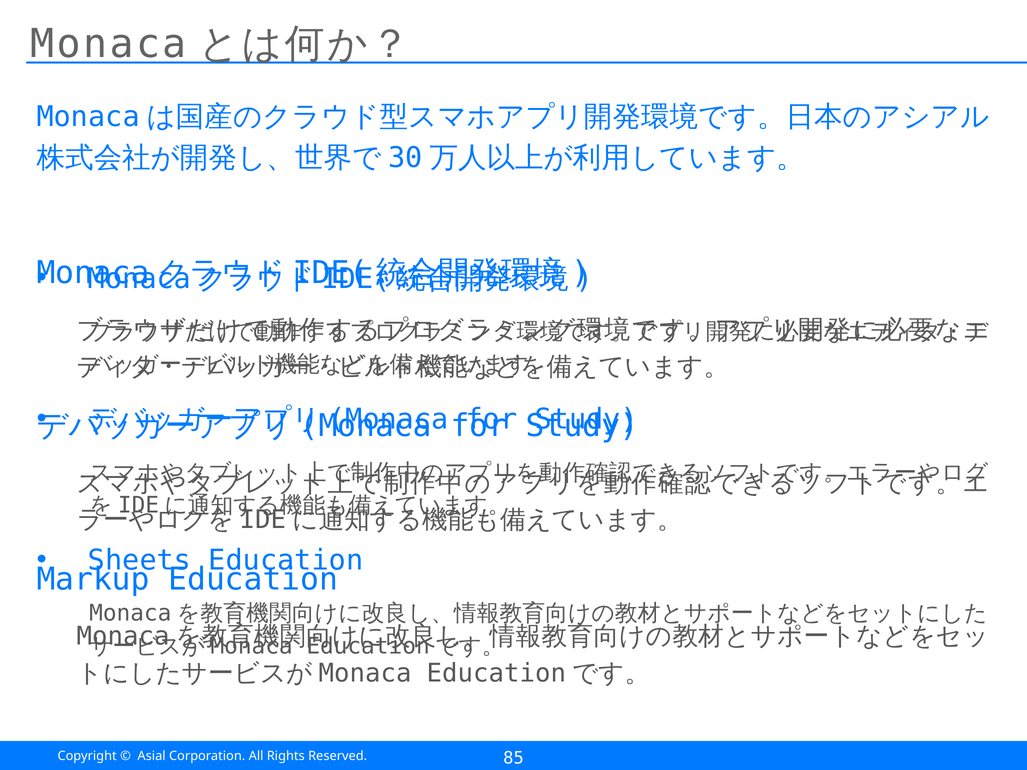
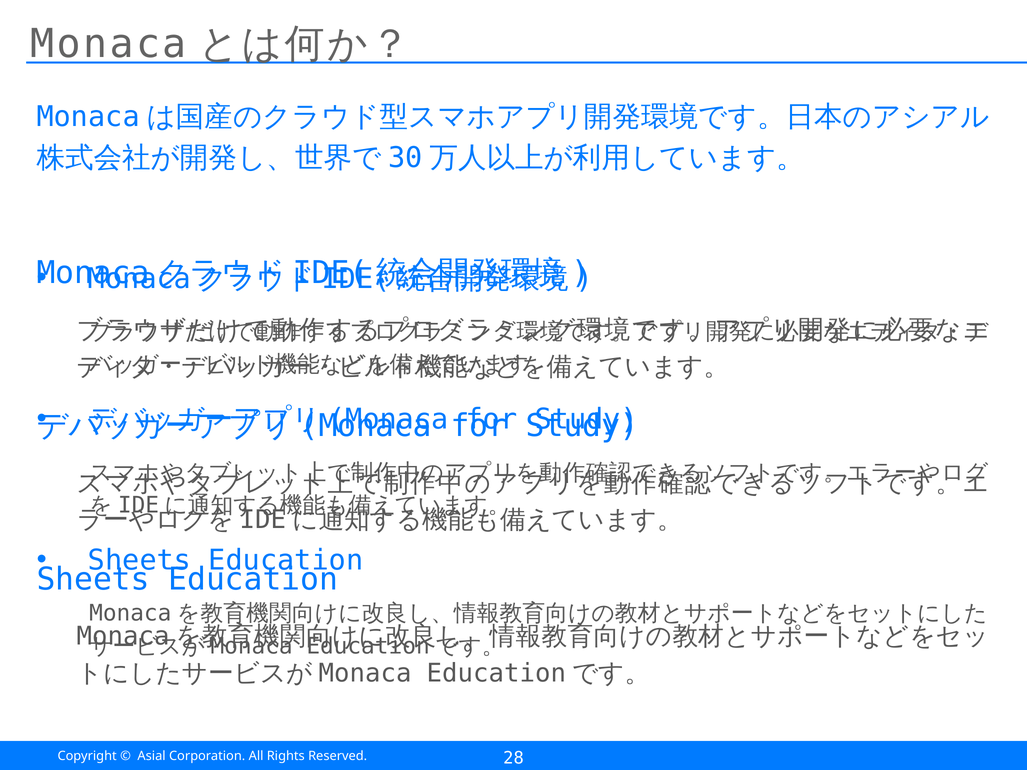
Markup at (93, 579): Markup -> Sheets
85: 85 -> 28
